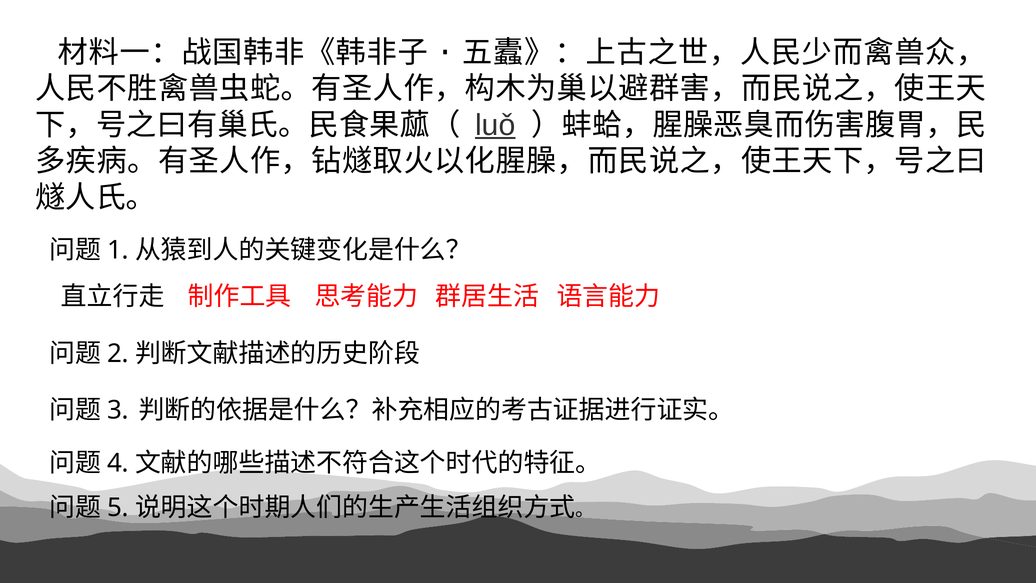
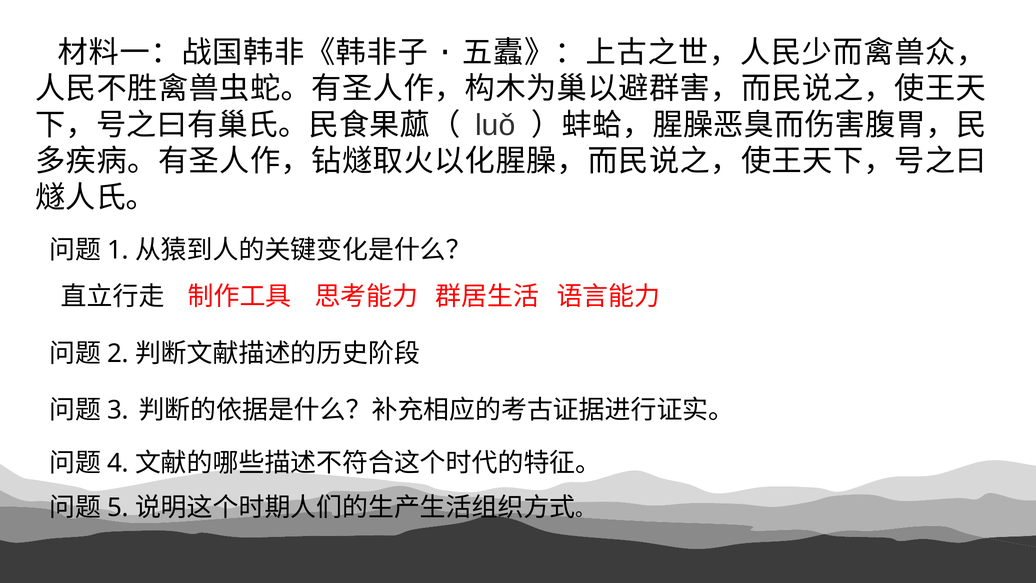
luǒ underline: present -> none
